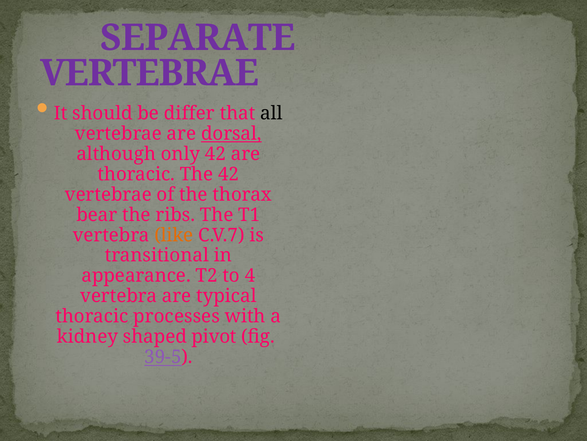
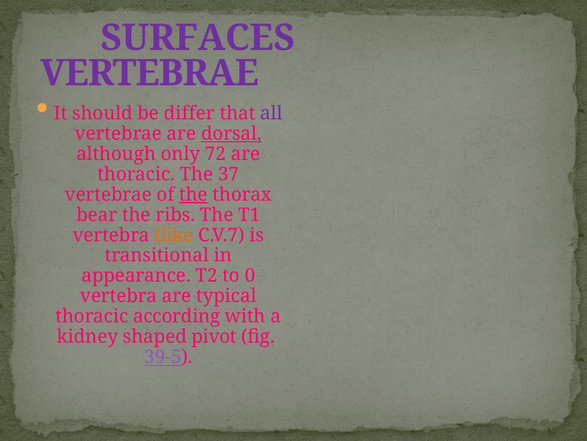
SEPARATE: SEPARATE -> SURFACES
all colour: black -> purple
only 42: 42 -> 72
The 42: 42 -> 37
the at (193, 194) underline: none -> present
4: 4 -> 0
processes: processes -> according
